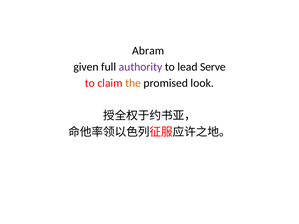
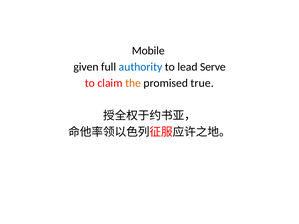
Abram: Abram -> Mobile
authority colour: purple -> blue
look: look -> true
